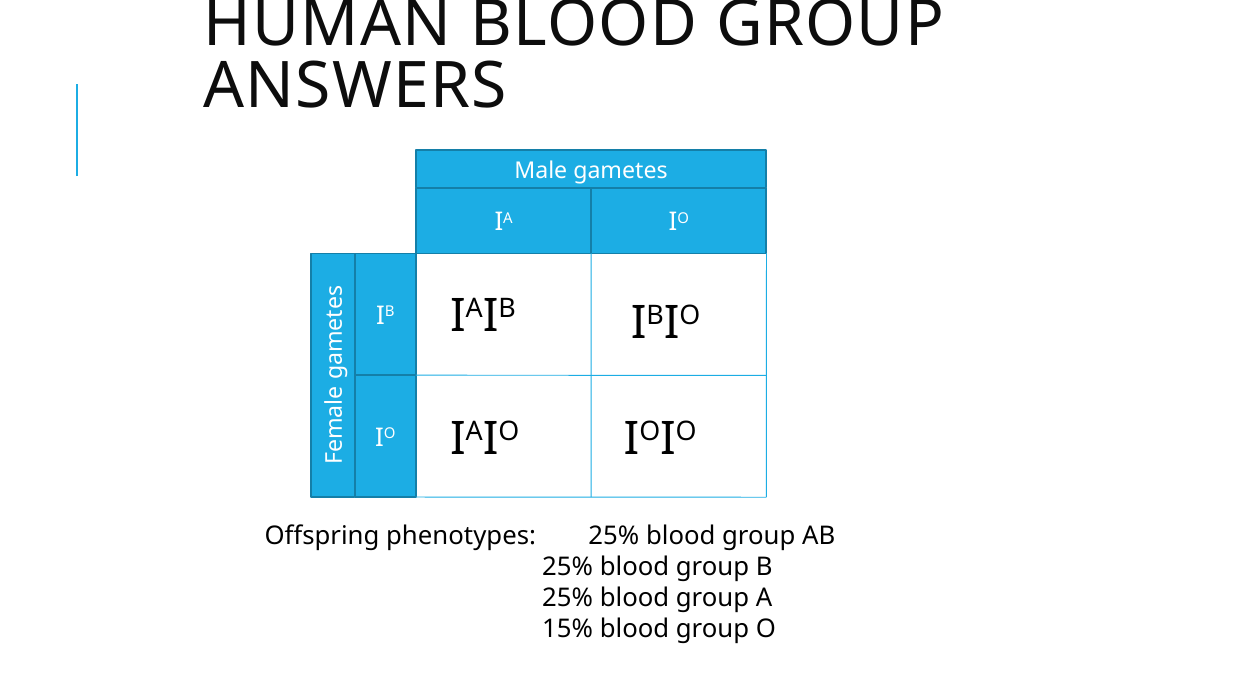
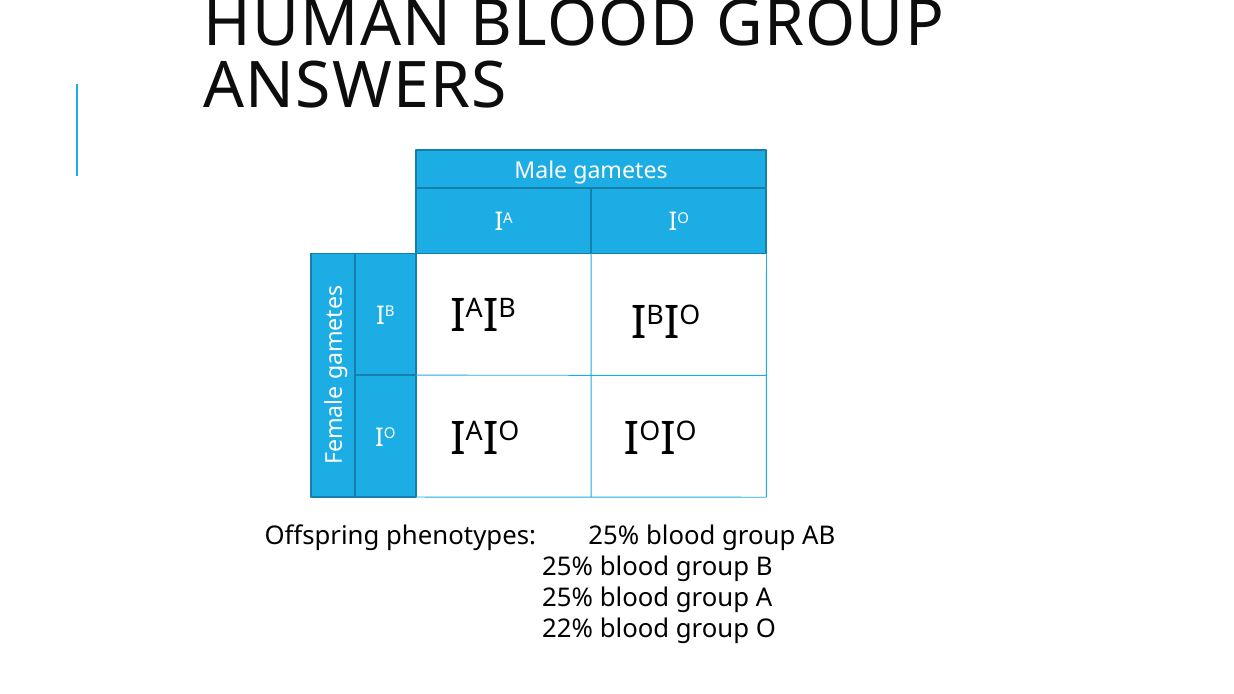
15%: 15% -> 22%
